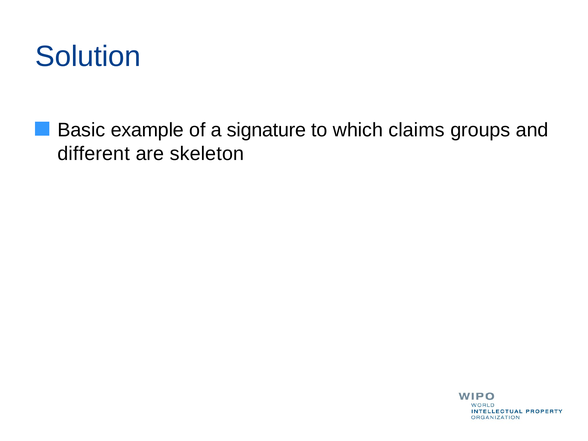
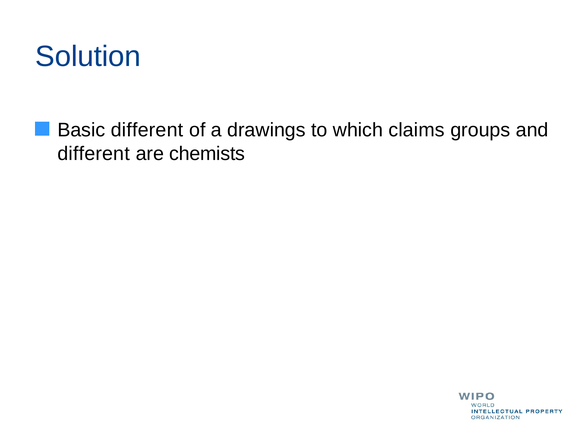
Basic example: example -> different
signature: signature -> drawings
skeleton: skeleton -> chemists
